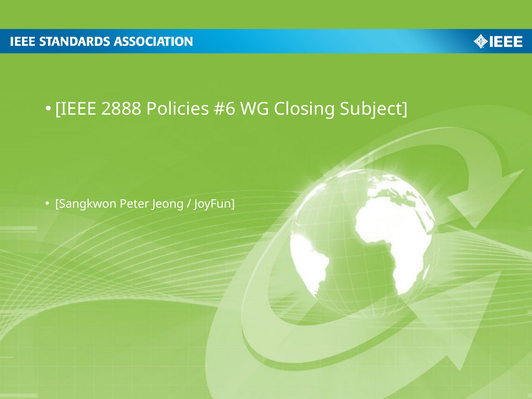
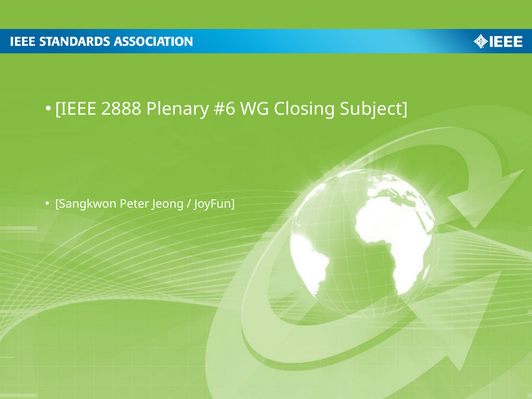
Policies: Policies -> Plenary
